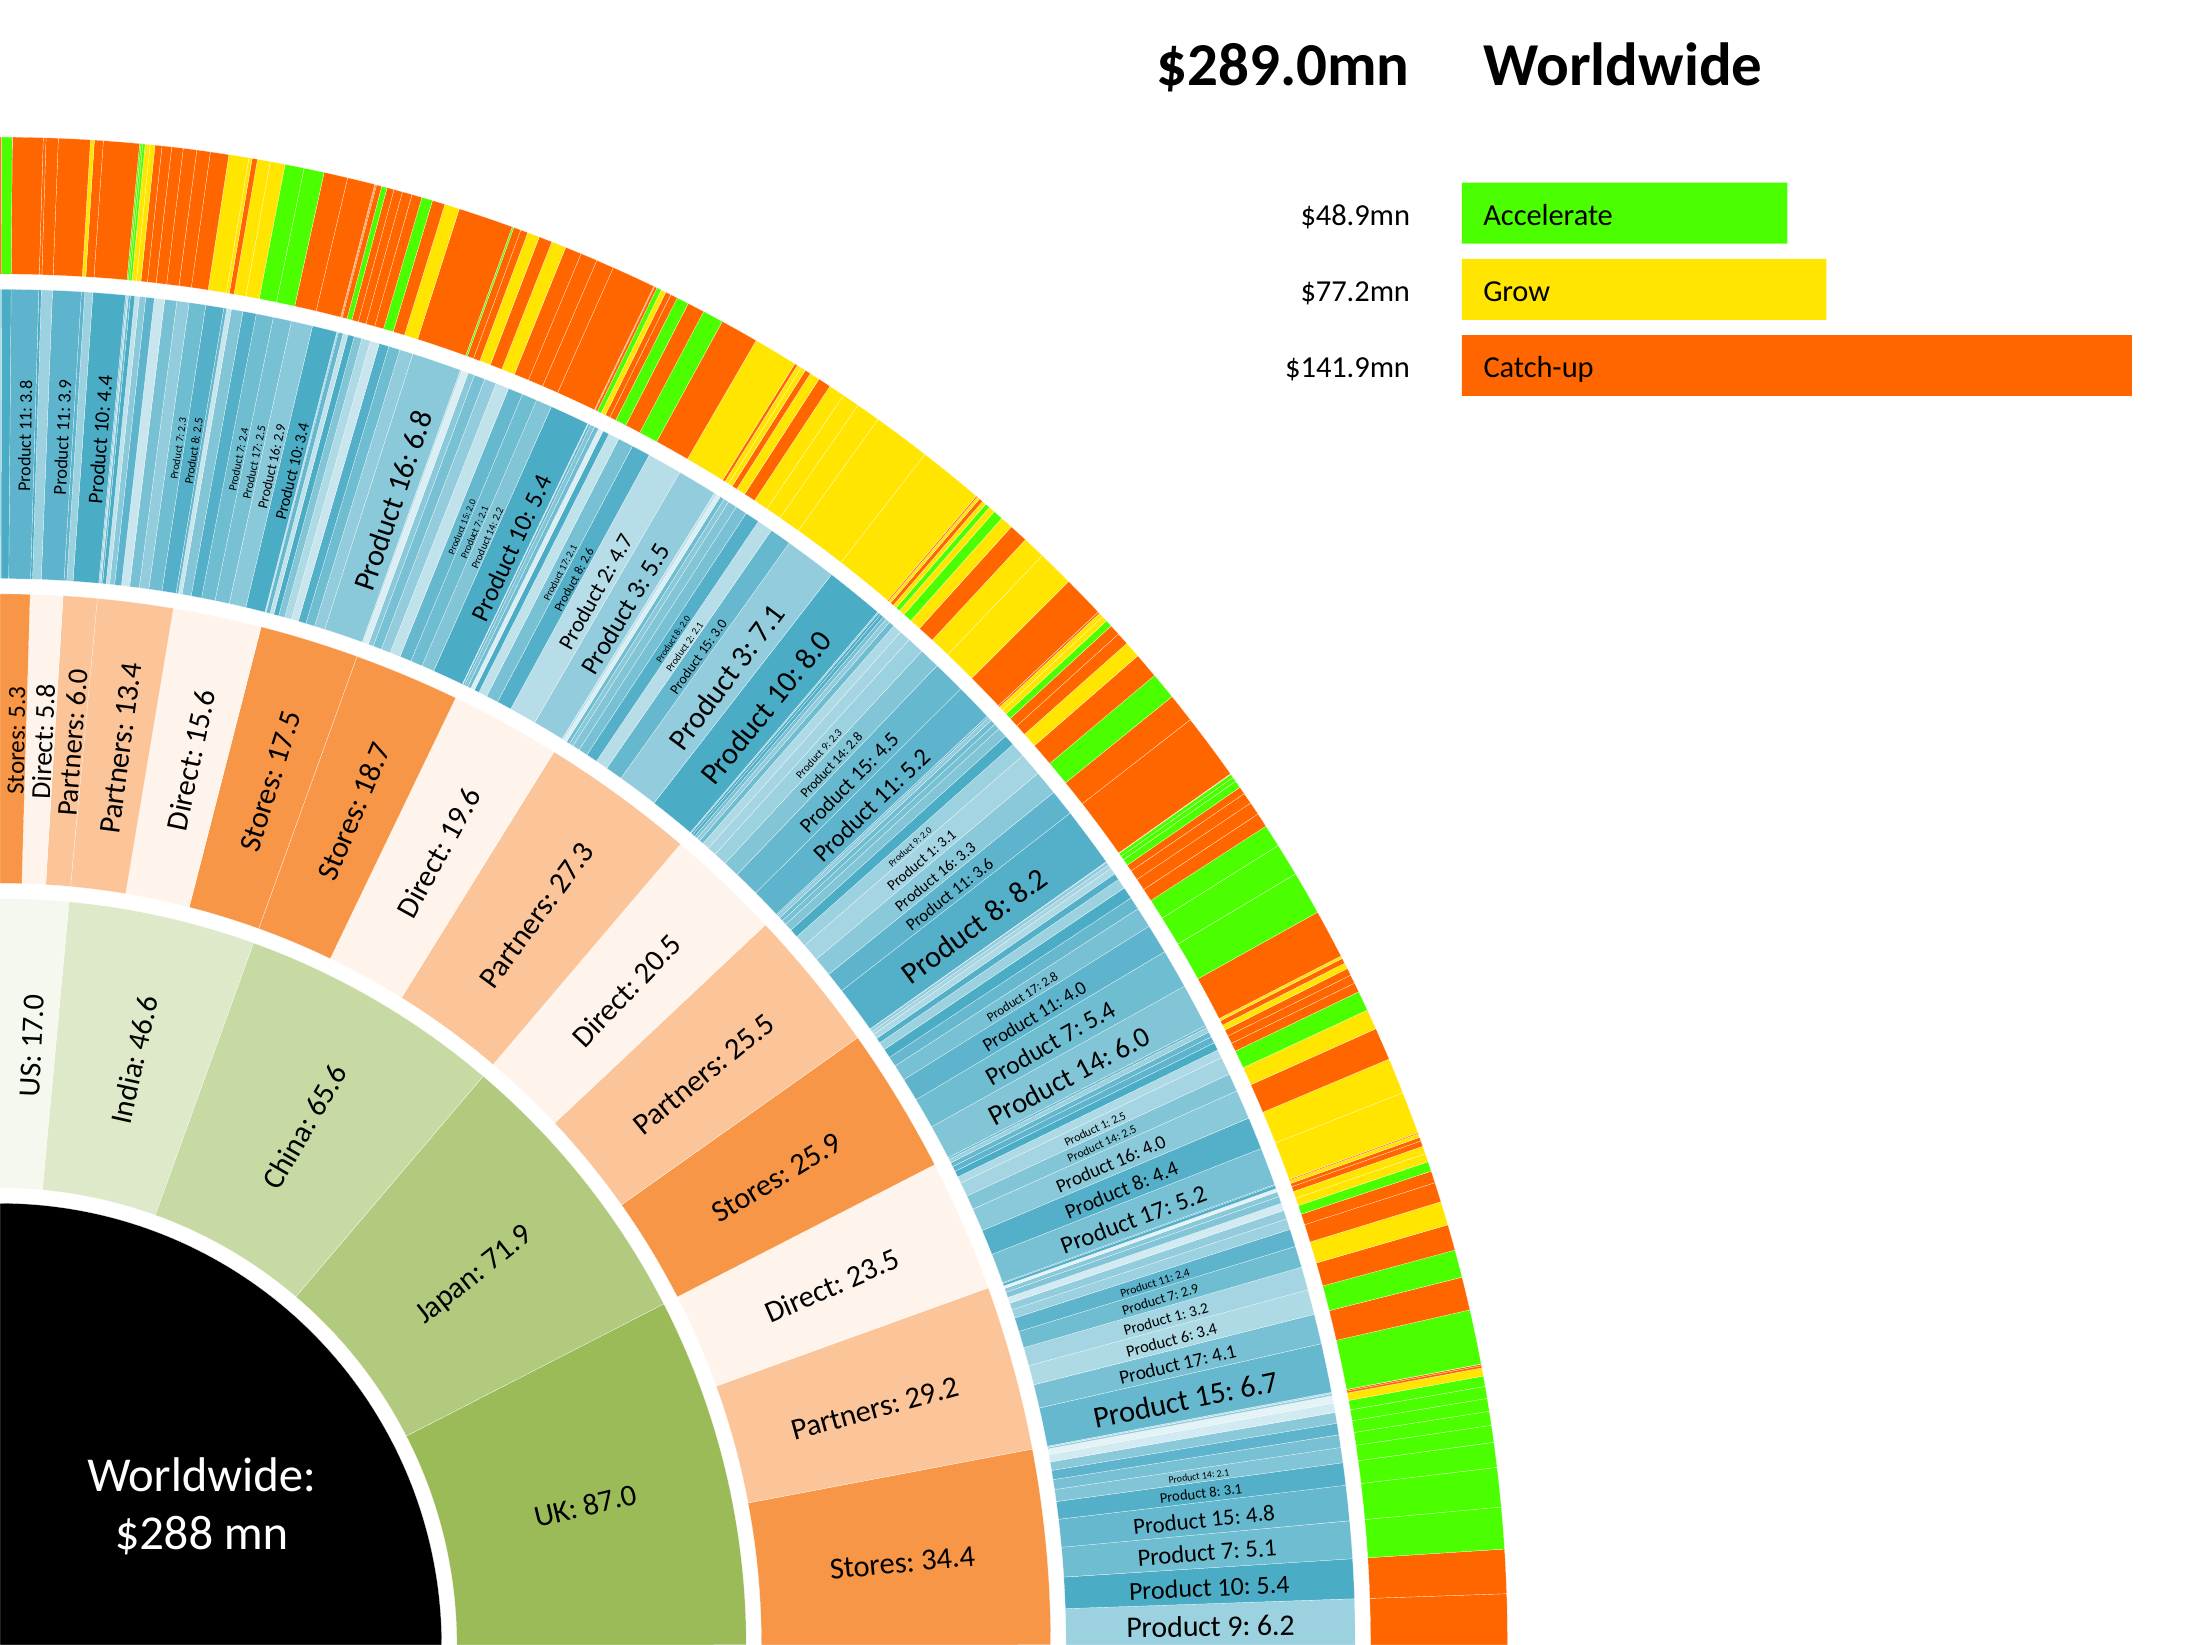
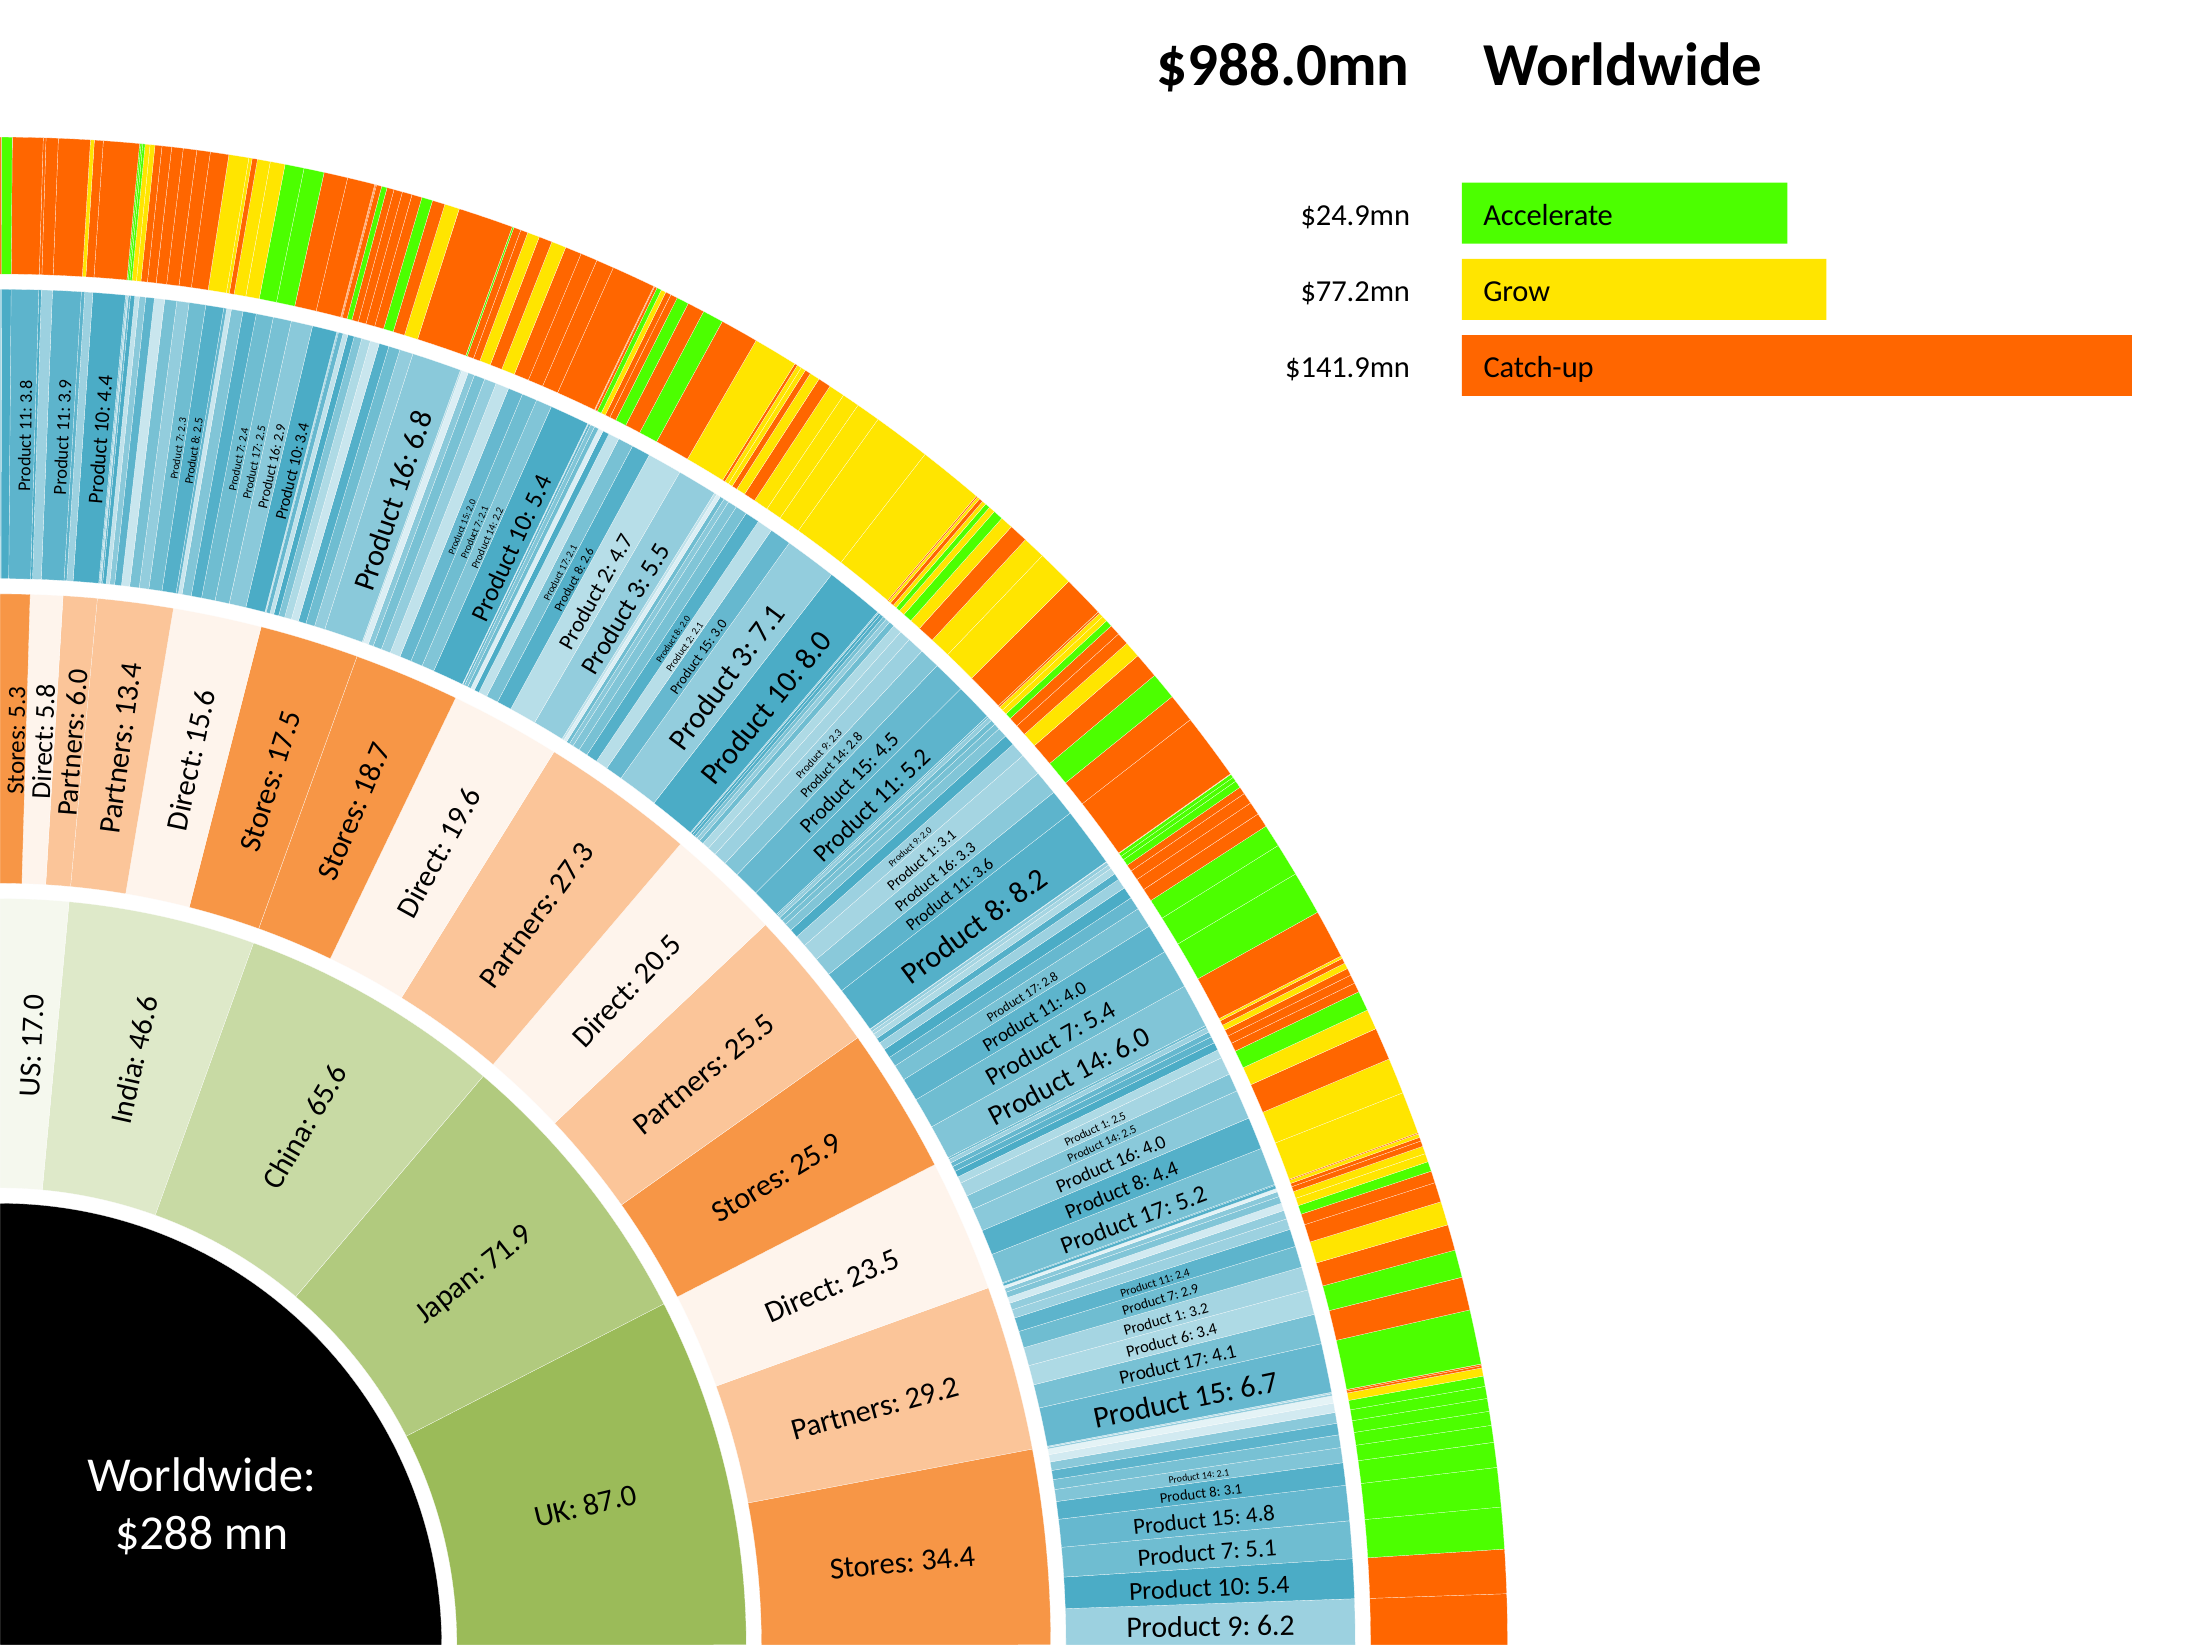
$289.0mn: $289.0mn -> $988.0mn
$48.9mn: $48.9mn -> $24.9mn
